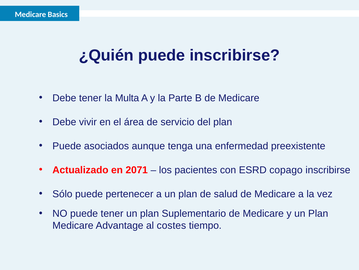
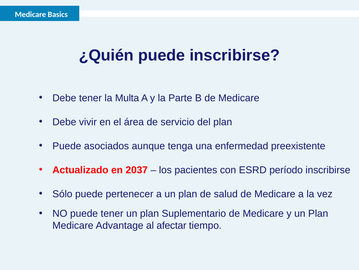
2071: 2071 -> 2037
copago: copago -> período
costes: costes -> afectar
